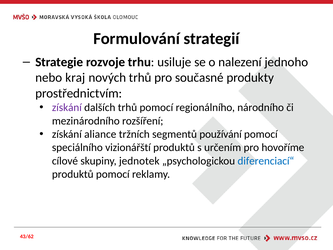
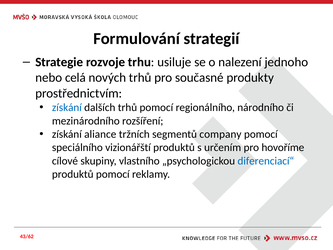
kraj: kraj -> celá
získání at (67, 107) colour: purple -> blue
používání: používání -> company
jednotek: jednotek -> vlastního
